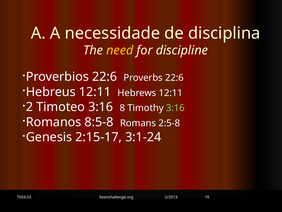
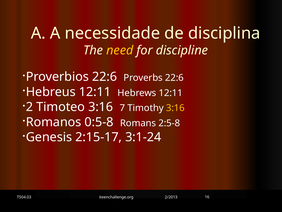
8: 8 -> 7
3:16 at (175, 108) colour: light green -> yellow
8:5-8: 8:5-8 -> 0:5-8
